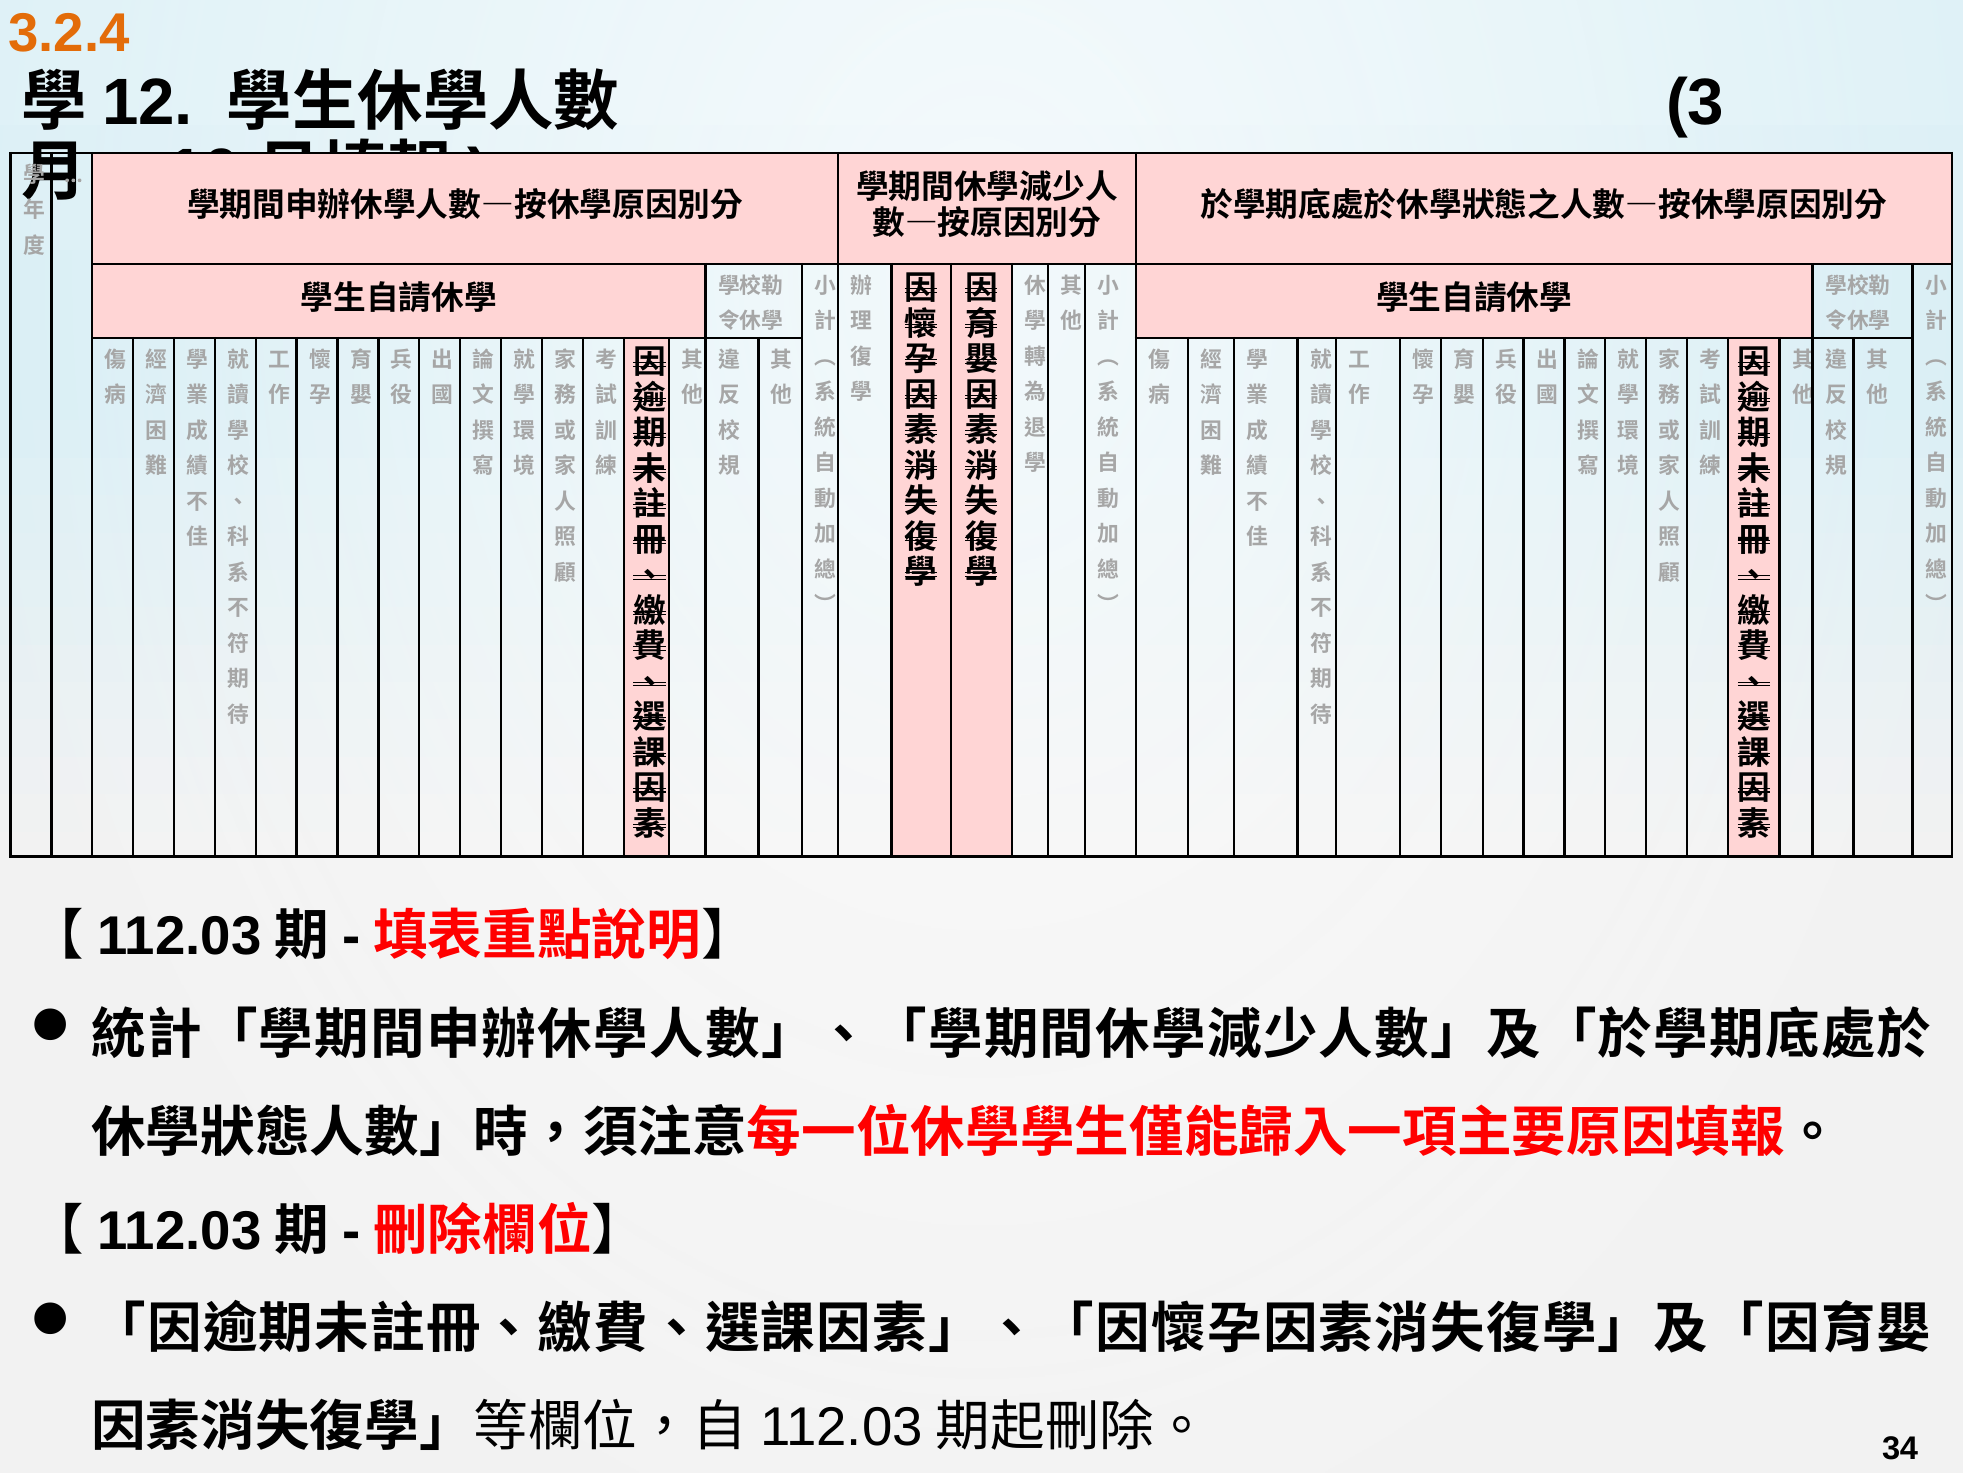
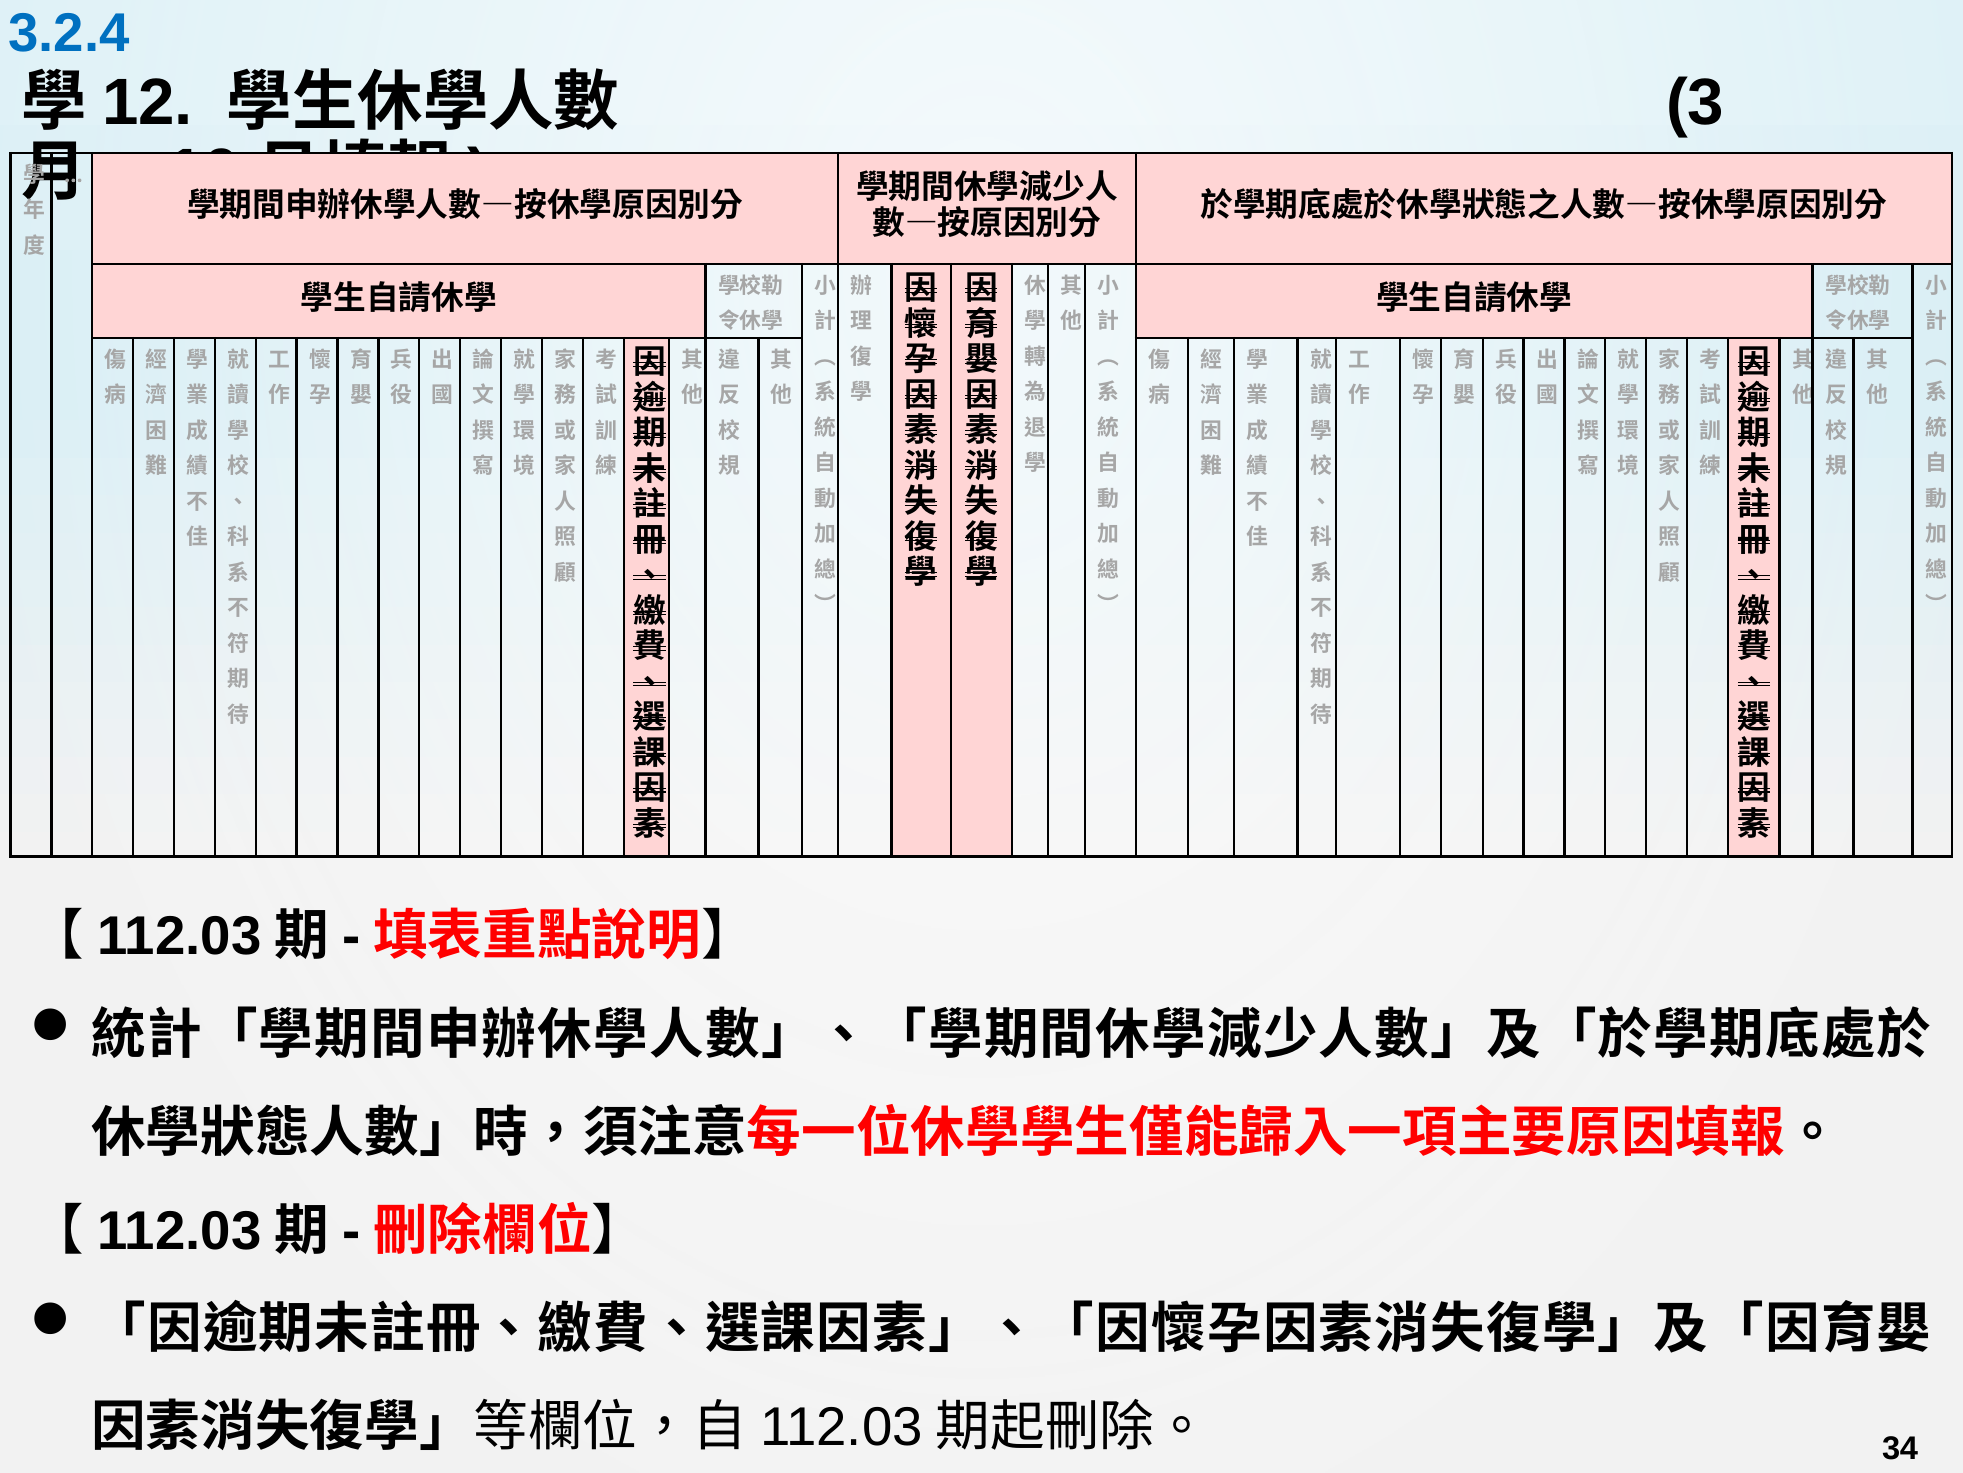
3.2.4 colour: orange -> blue
